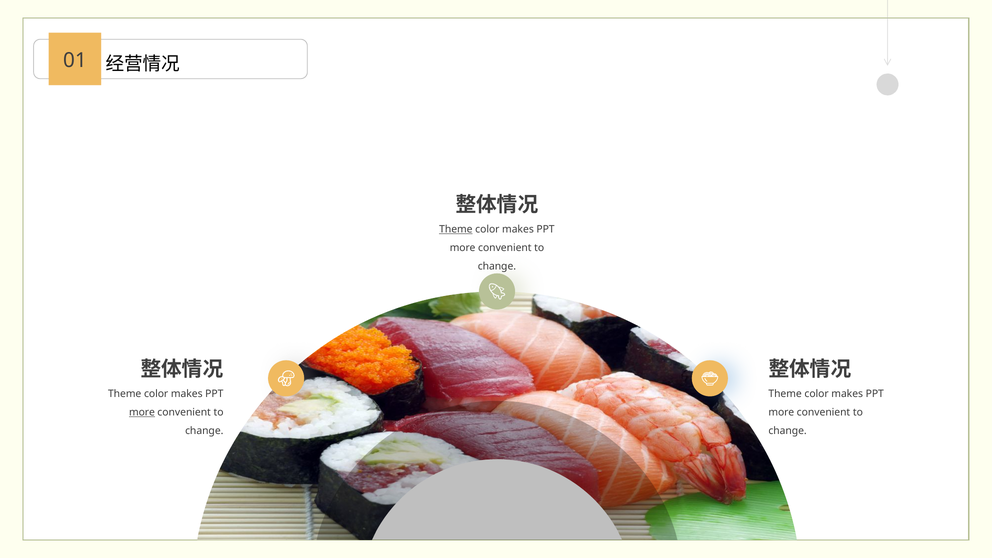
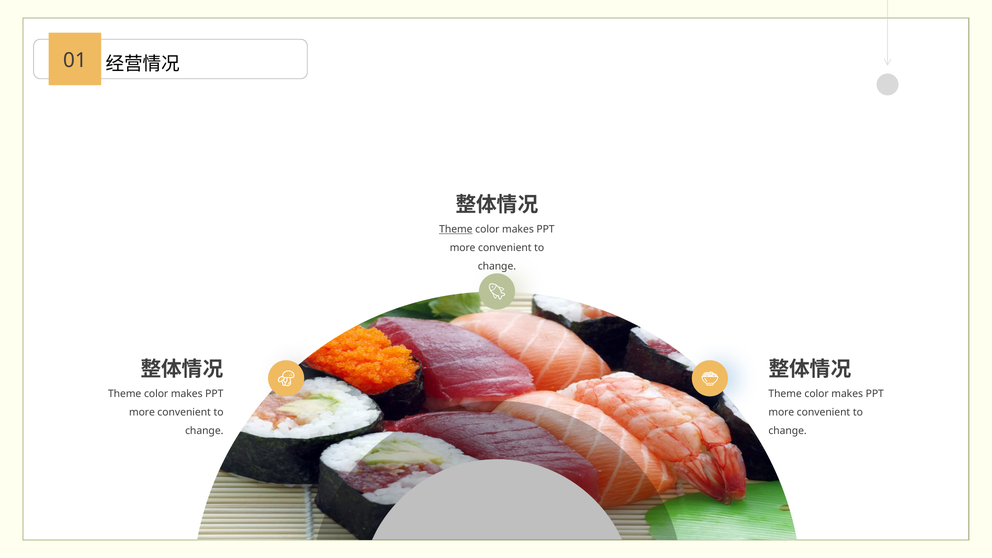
more at (142, 412) underline: present -> none
